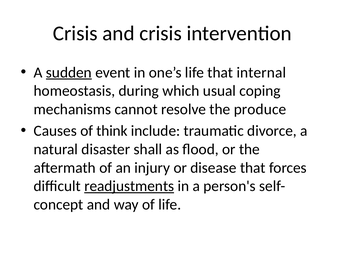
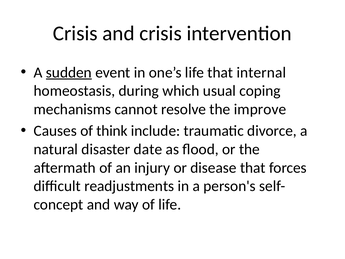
produce: produce -> improve
shall: shall -> date
readjustments underline: present -> none
